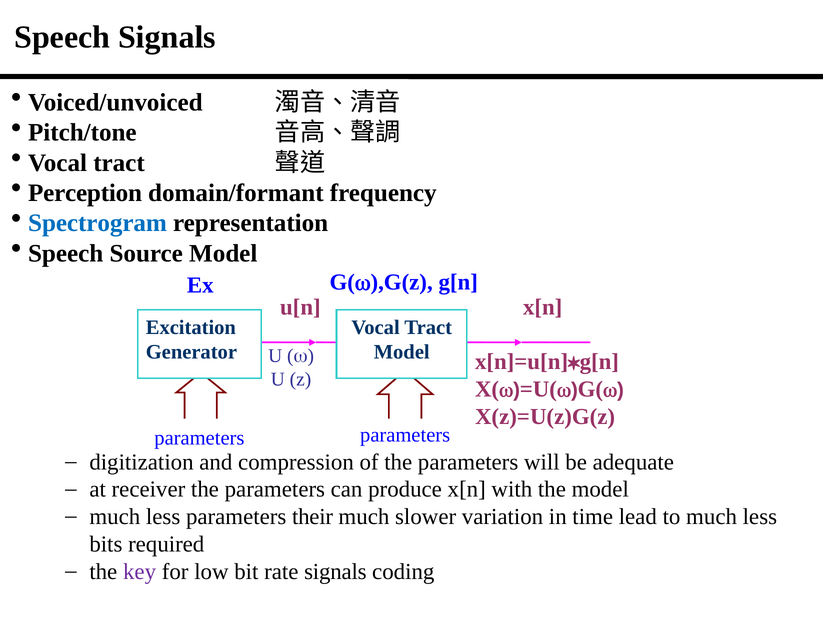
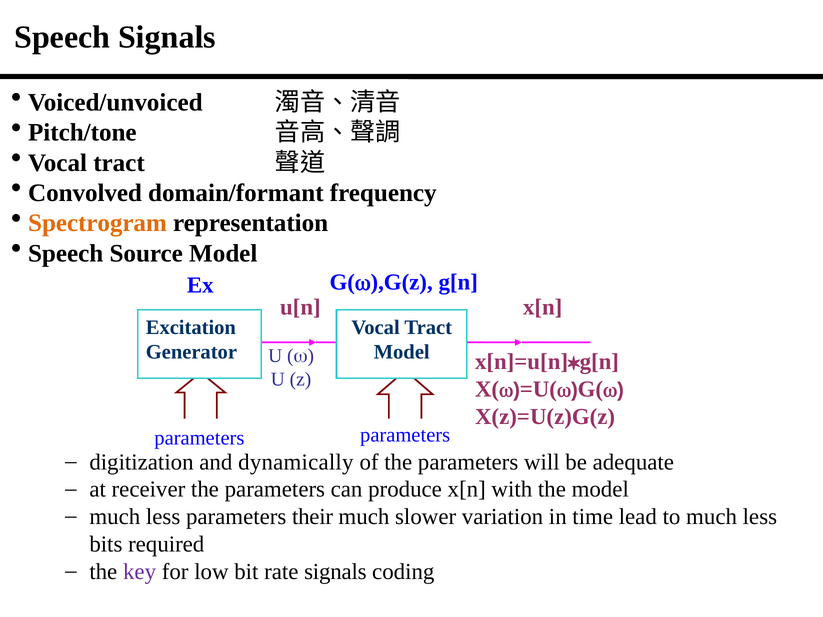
Perception: Perception -> Convolved
Spectrogram colour: blue -> orange
compression: compression -> dynamically
